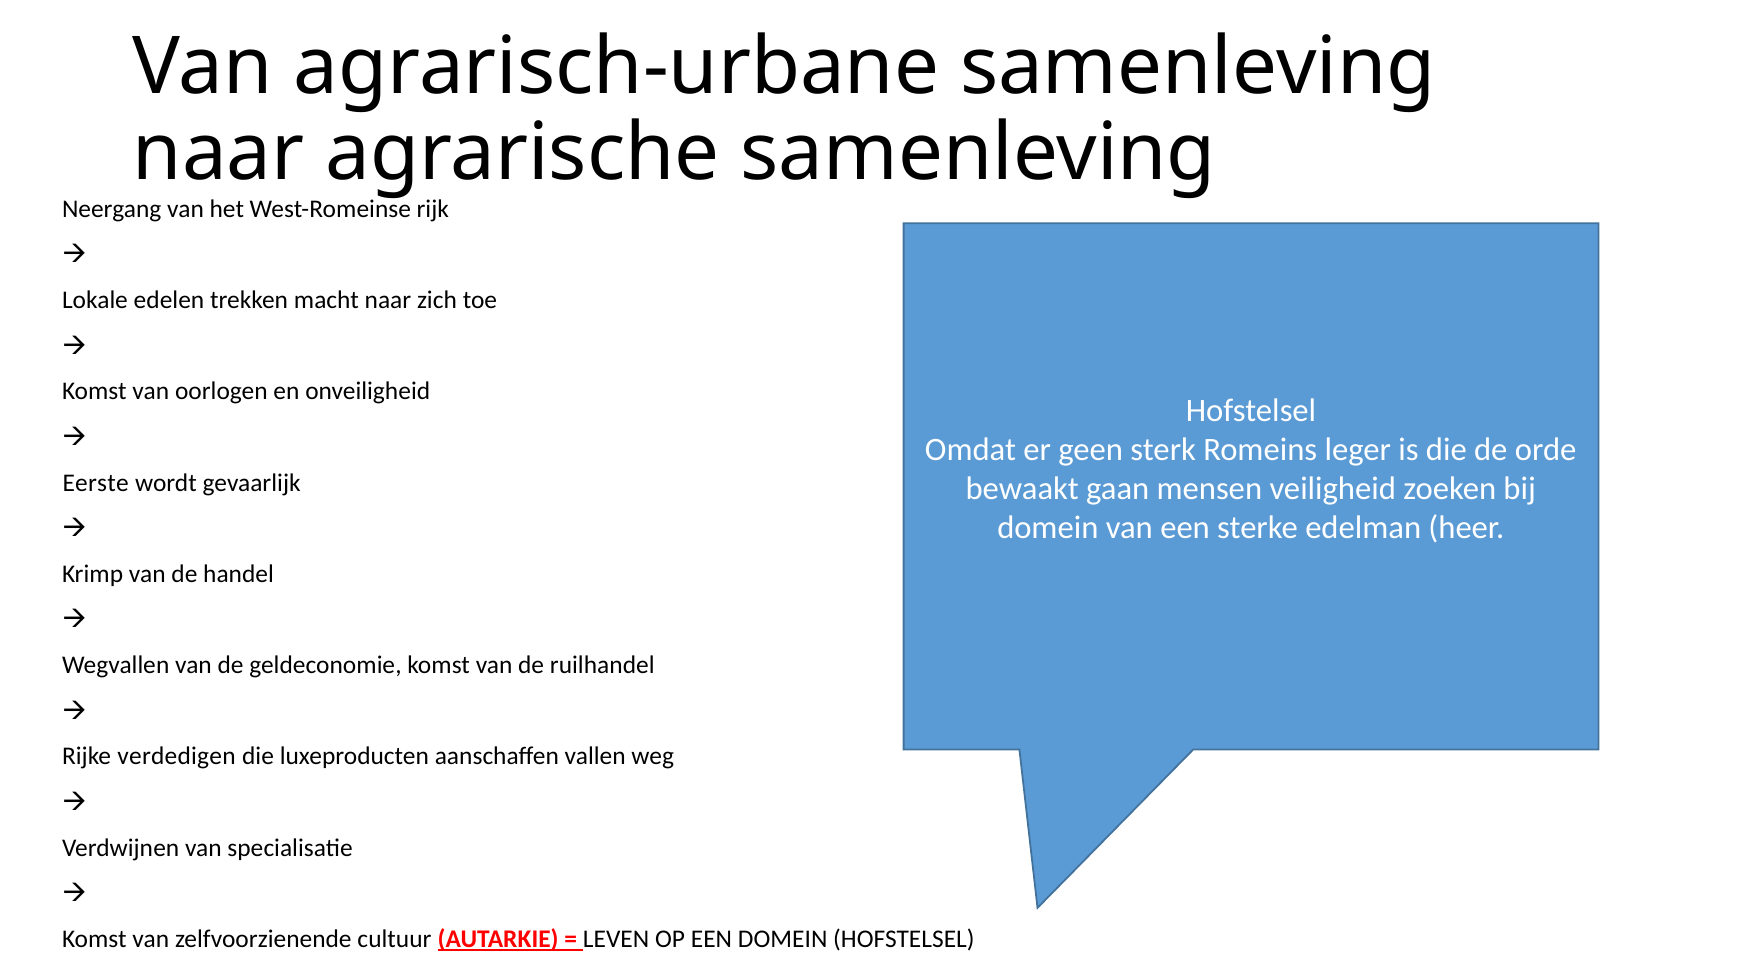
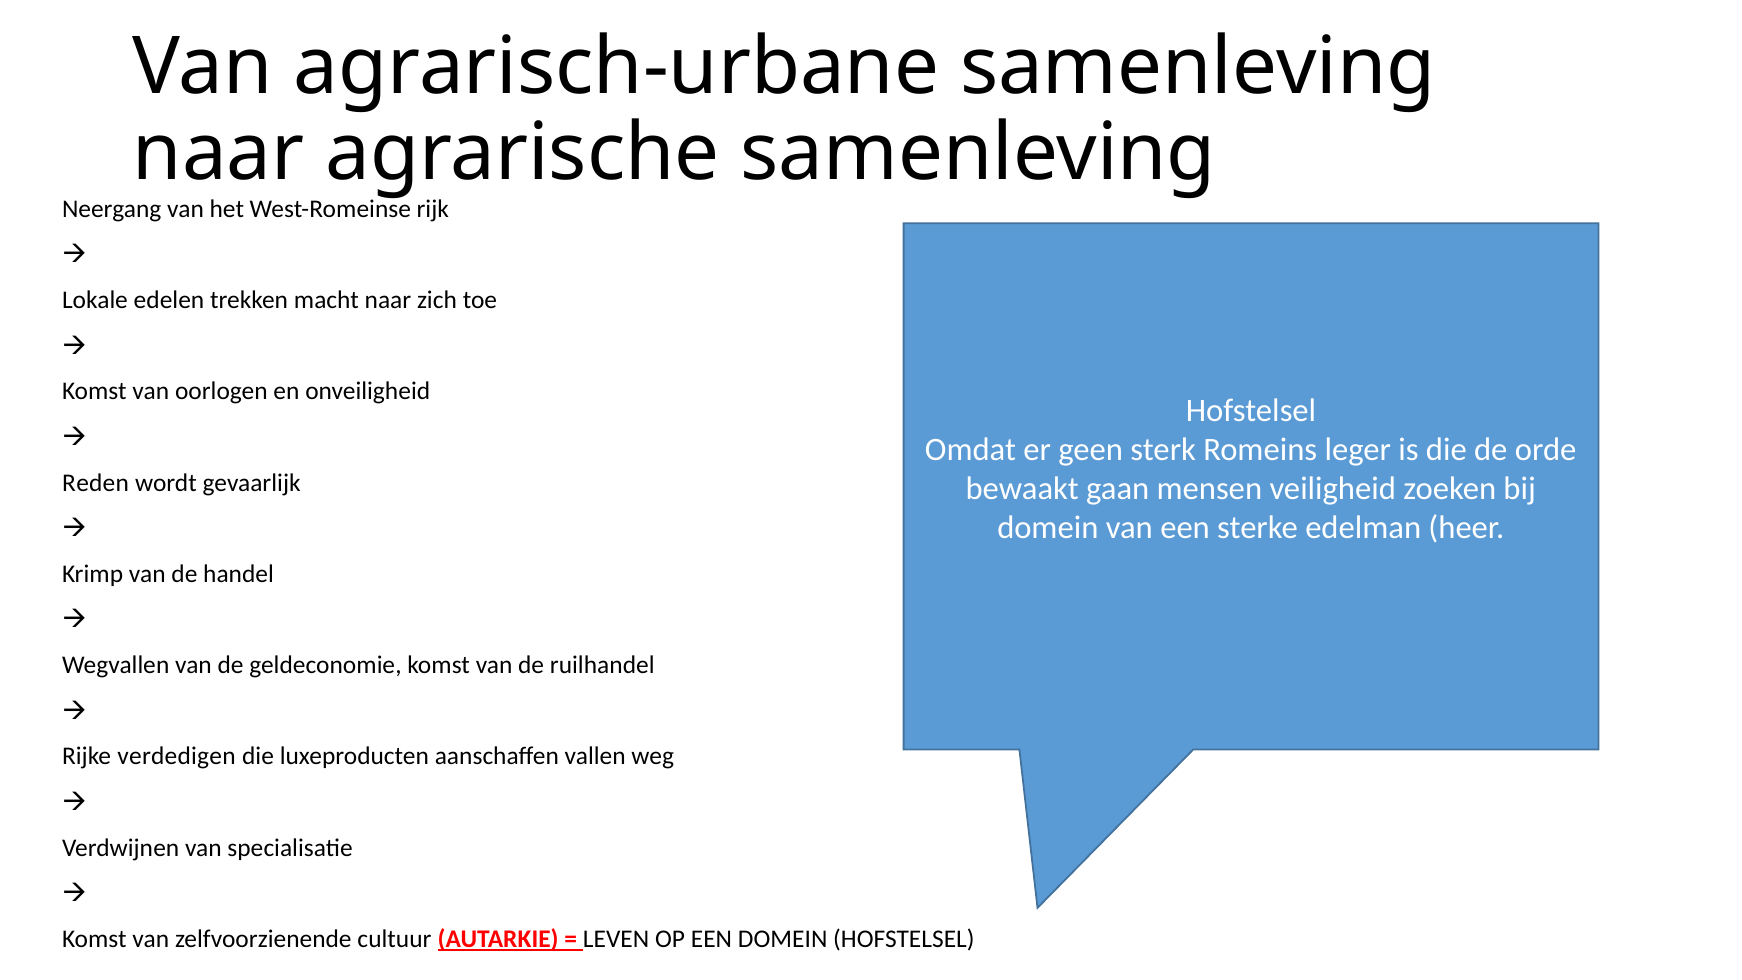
Eerste: Eerste -> Reden
